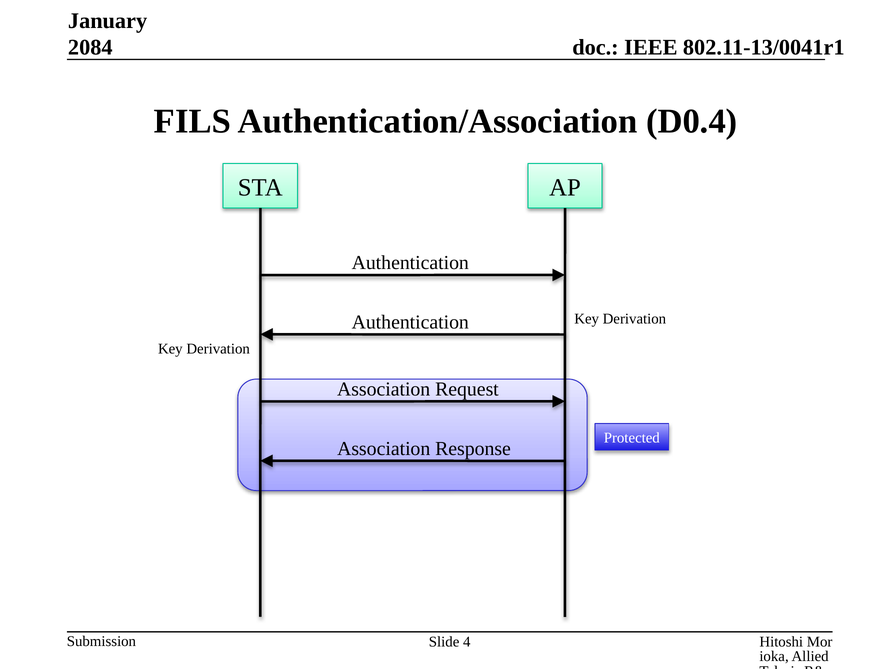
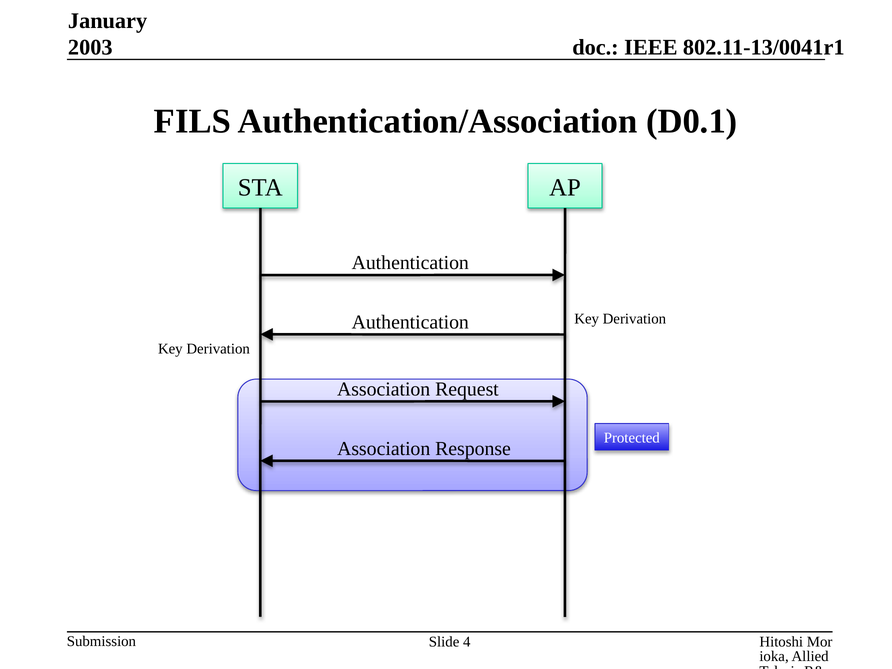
2084: 2084 -> 2003
D0.4: D0.4 -> D0.1
